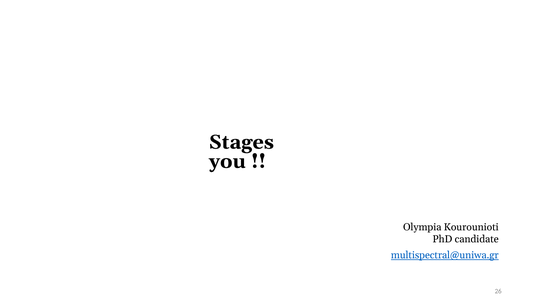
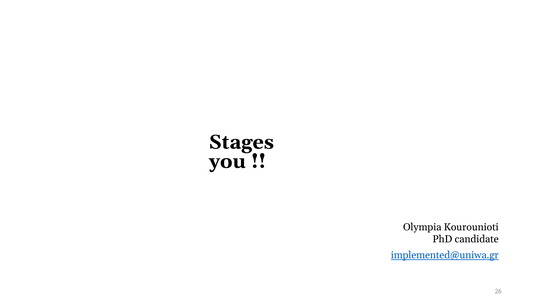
multispectral@uniwa.gr: multispectral@uniwa.gr -> implemented@uniwa.gr
